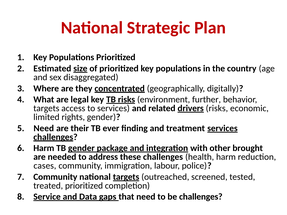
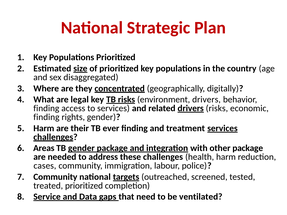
environment further: further -> drivers
targets at (46, 108): targets -> finding
limited at (46, 117): limited -> finding
Need at (44, 128): Need -> Harm
Harm at (44, 148): Harm -> Areas
other brought: brought -> package
be challenges: challenges -> ventilated
